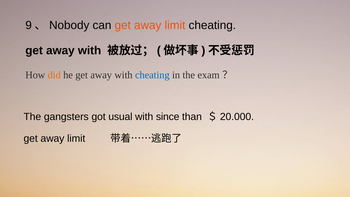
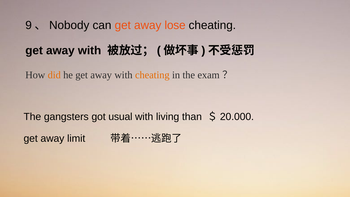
can get away limit: limit -> lose
cheating at (152, 75) colour: blue -> orange
since: since -> living
